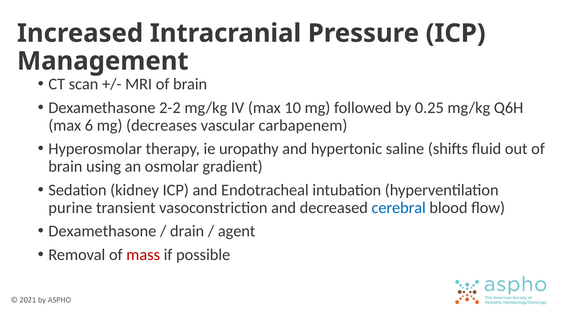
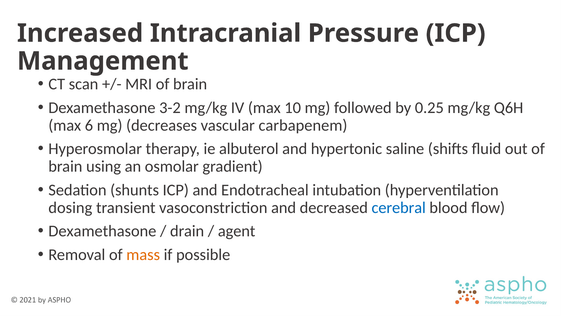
2-2: 2-2 -> 3-2
uropathy: uropathy -> albuterol
kidney: kidney -> shunts
purine: purine -> dosing
mass colour: red -> orange
